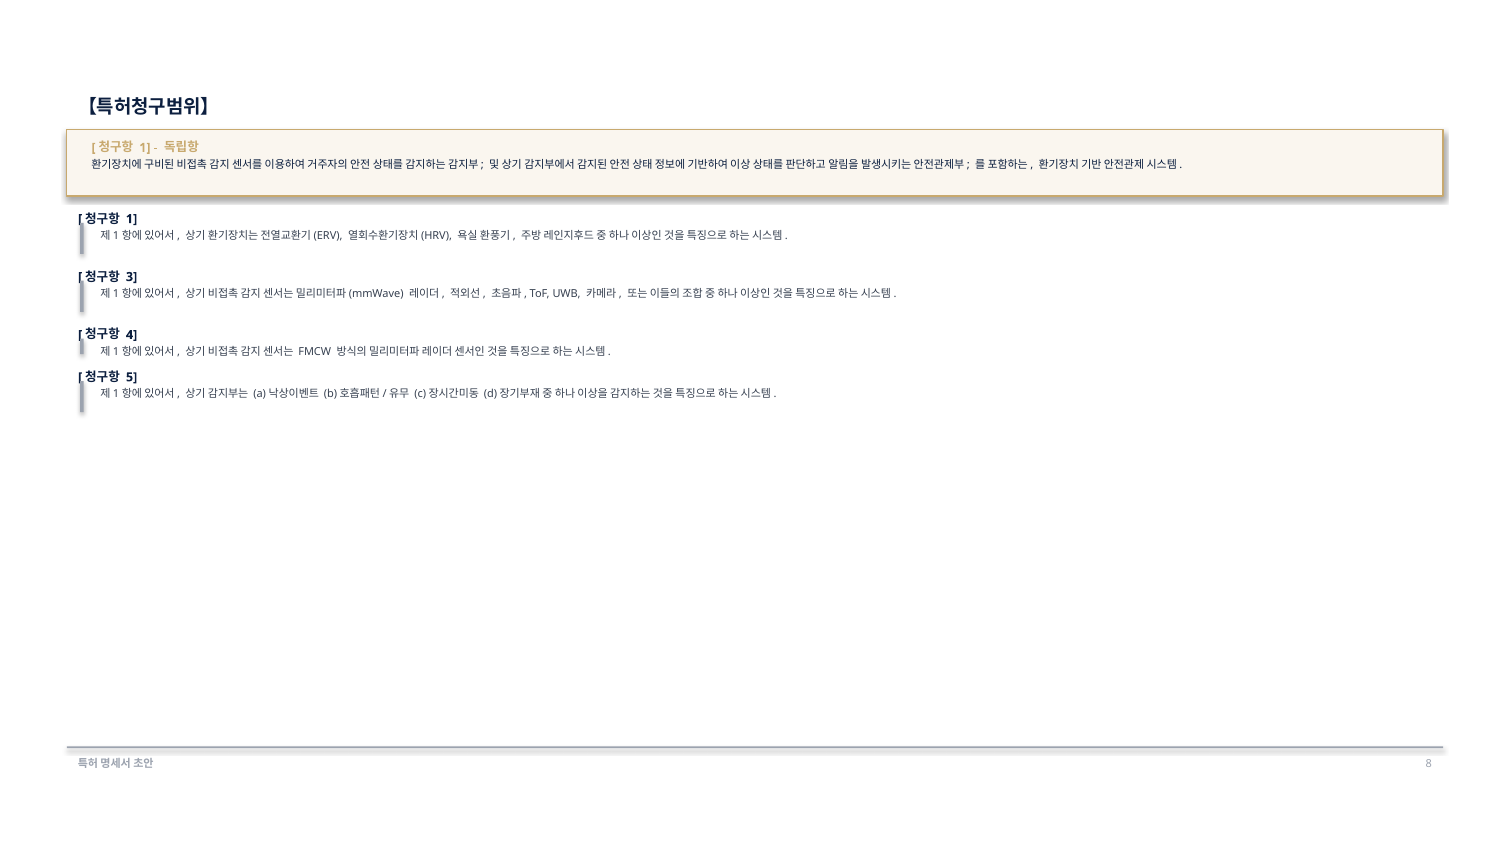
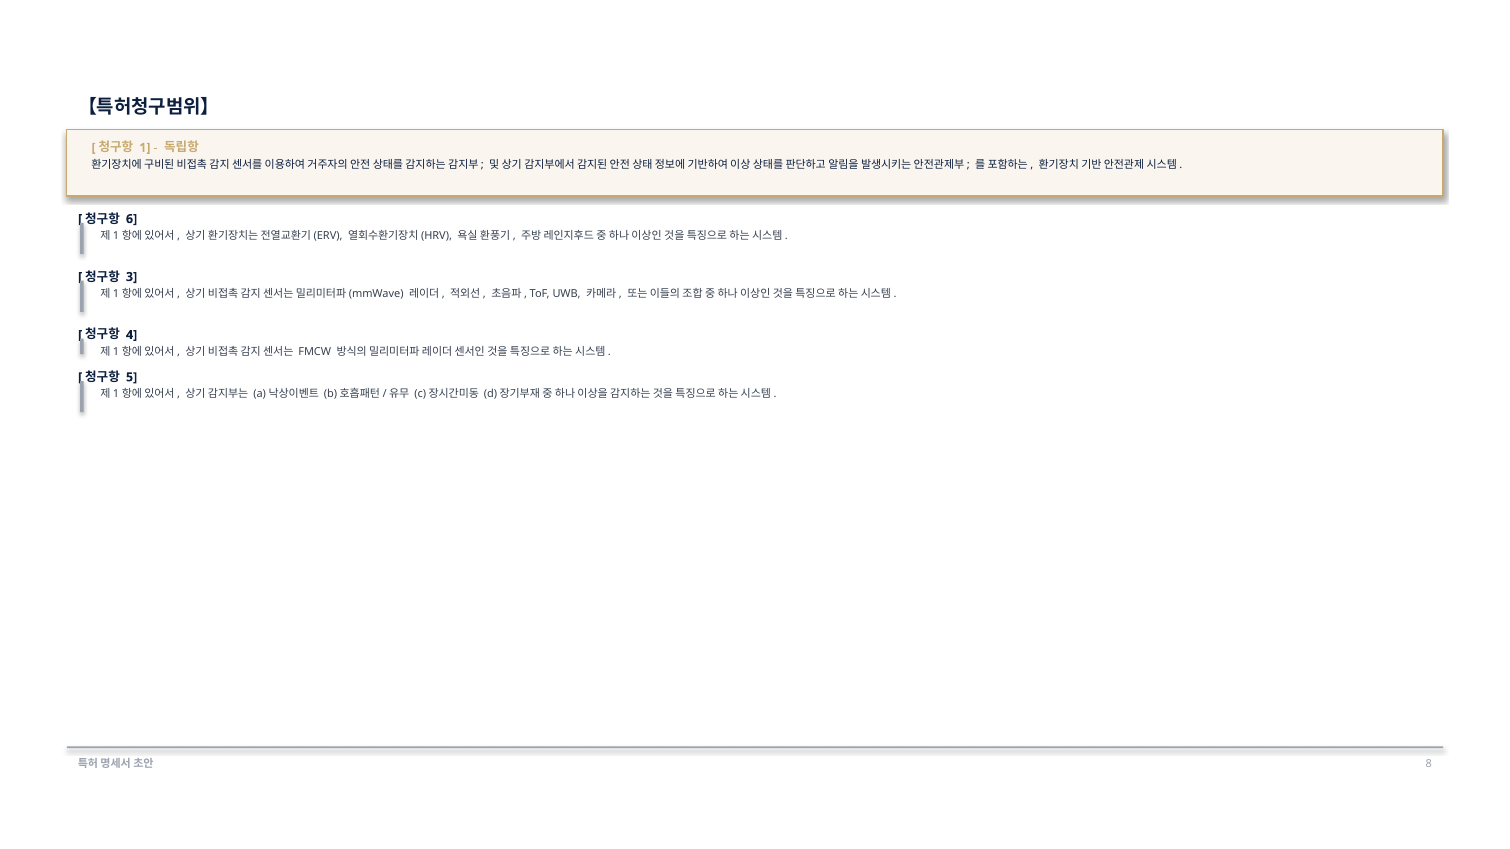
1 at (132, 219): 1 -> 6
